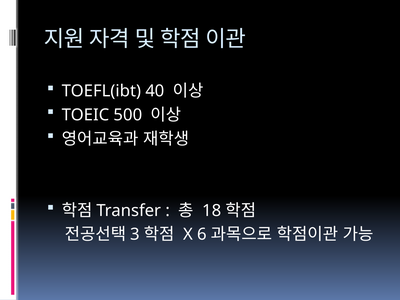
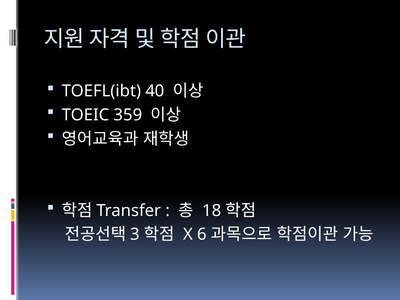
500: 500 -> 359
